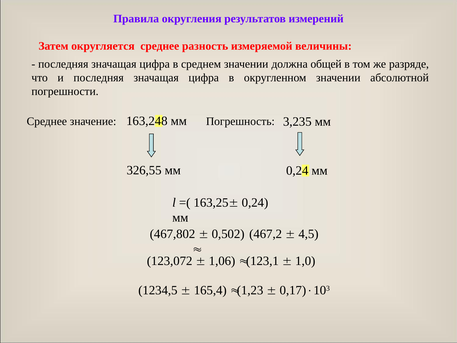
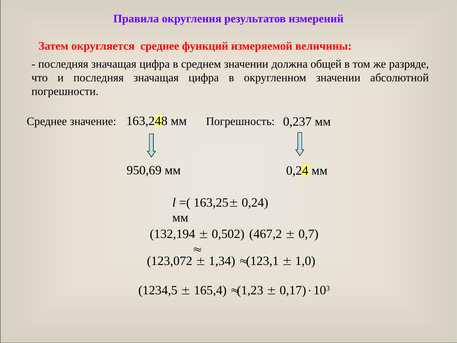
разность: разность -> функций
3,235: 3,235 -> 0,237
326,55: 326,55 -> 950,69
467,802: 467,802 -> 132,194
4,5: 4,5 -> 0,7
1,06: 1,06 -> 1,34
